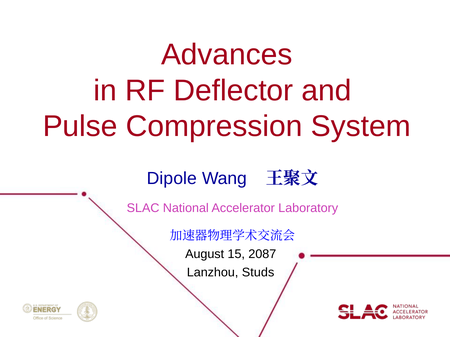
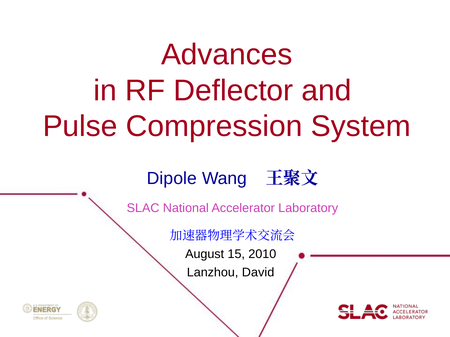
2087: 2087 -> 2010
Studs: Studs -> David
